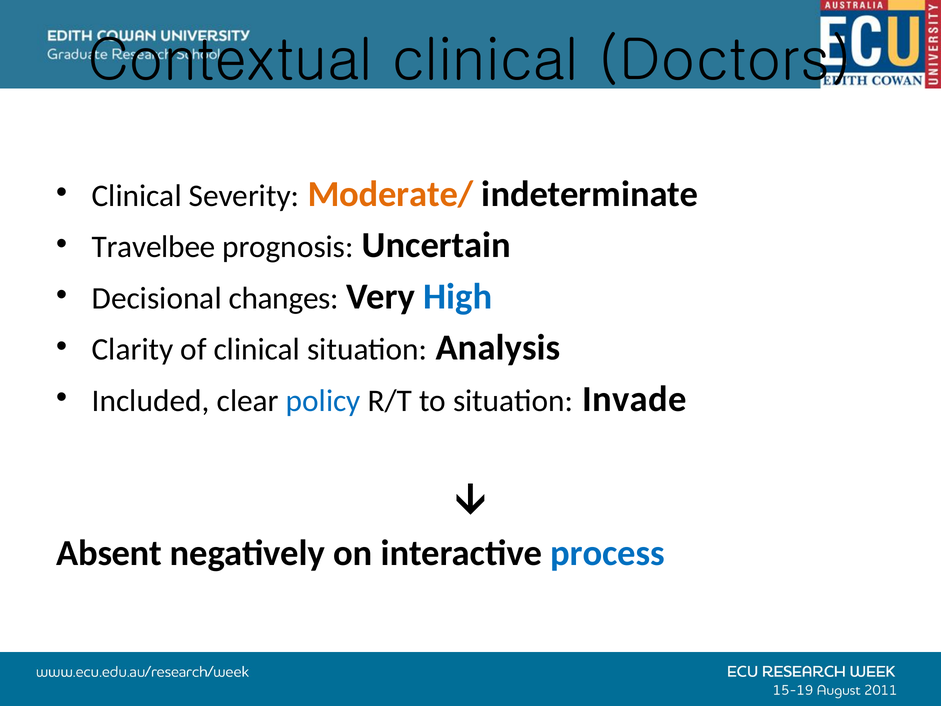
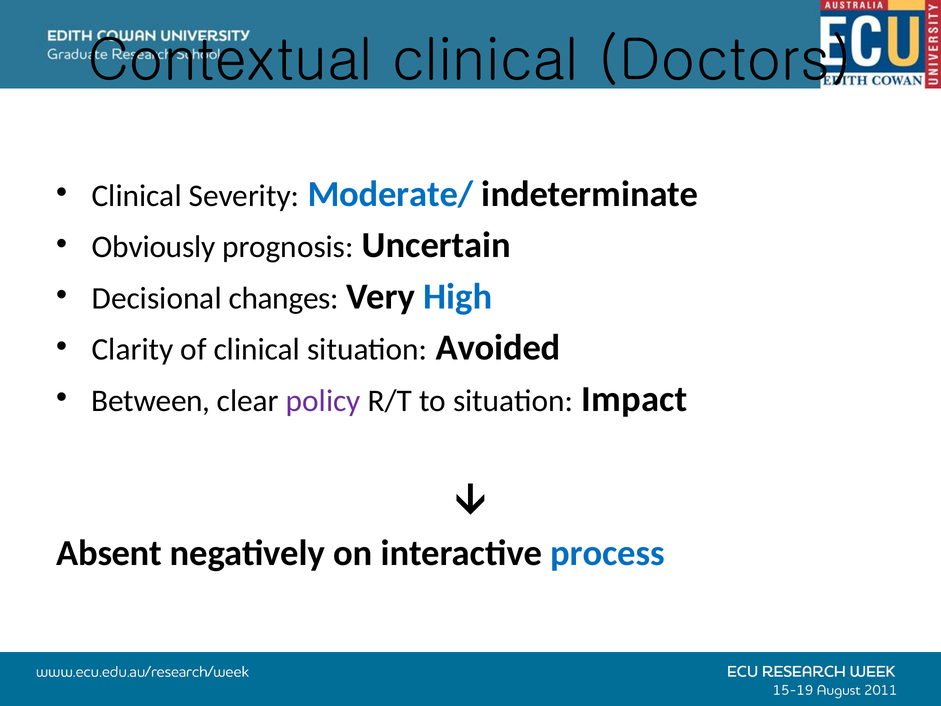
Moderate/ colour: orange -> blue
Travelbee: Travelbee -> Obviously
Analysis: Analysis -> Avoided
Included: Included -> Between
policy colour: blue -> purple
Invade: Invade -> Impact
